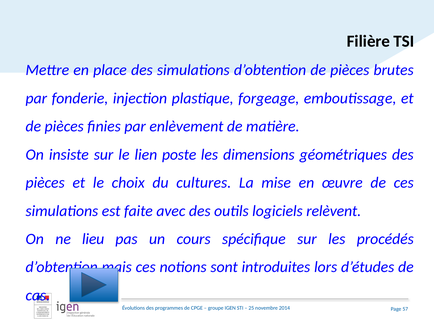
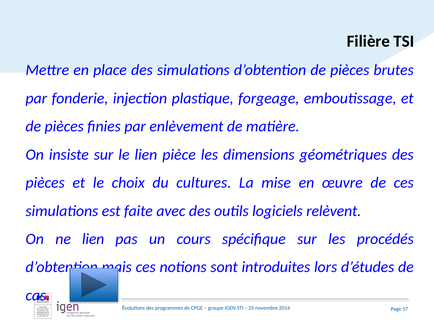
poste: poste -> pièce
ne lieu: lieu -> lien
